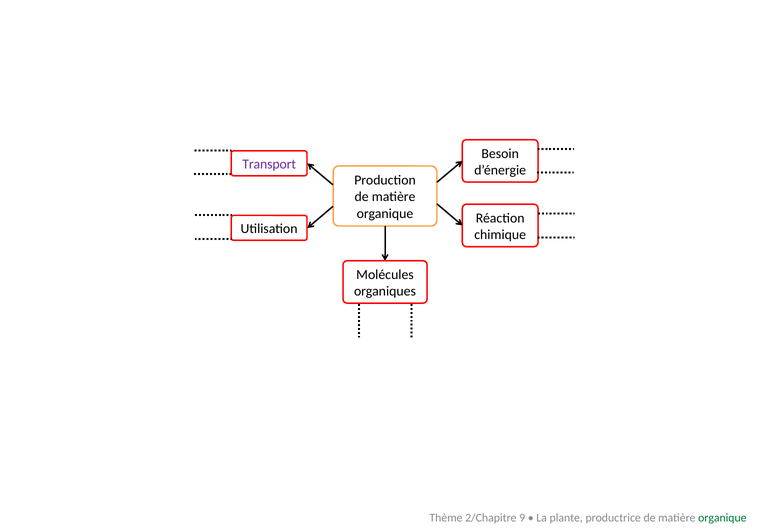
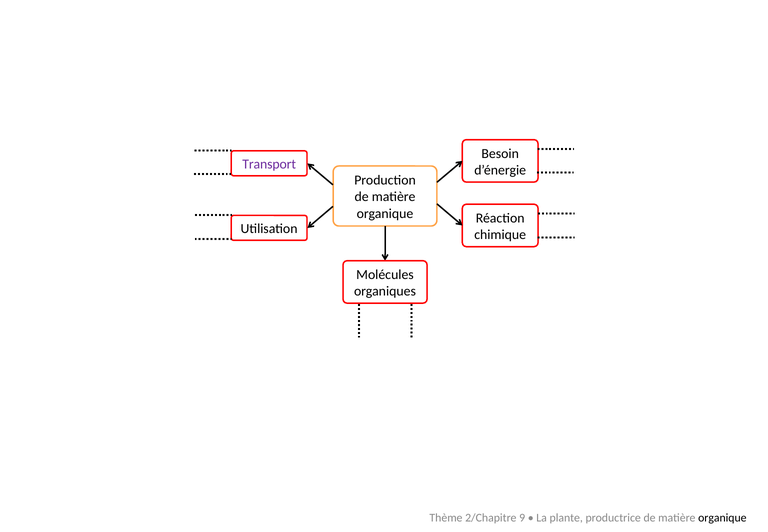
organique at (722, 517) colour: green -> black
